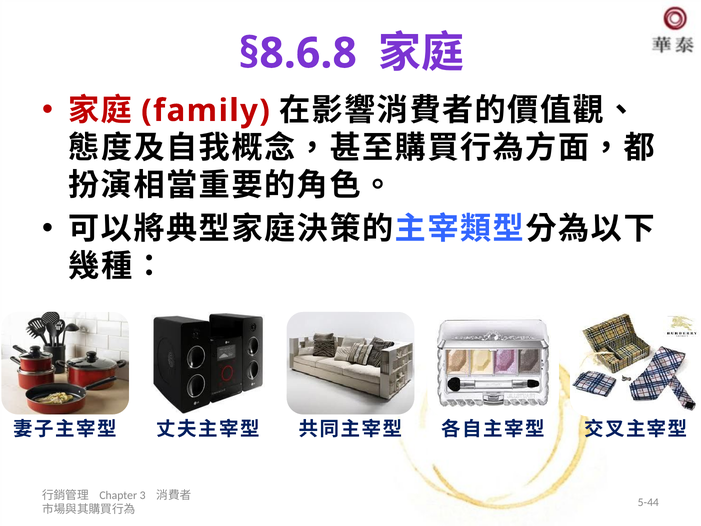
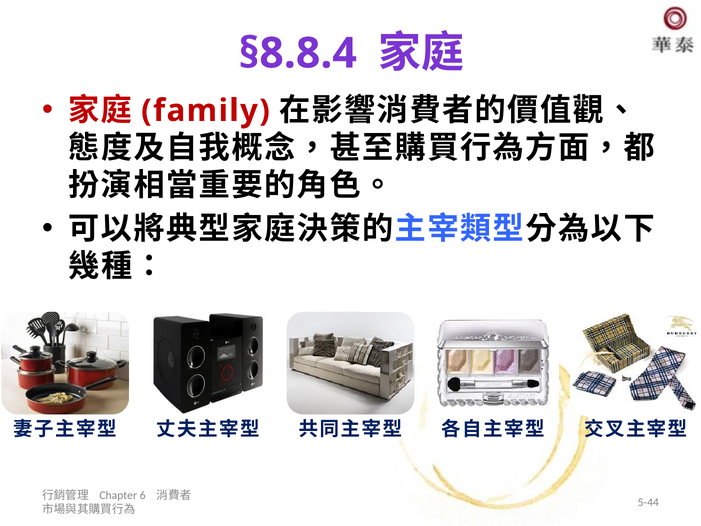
§8.6.8: §8.6.8 -> §8.8.4
3: 3 -> 6
